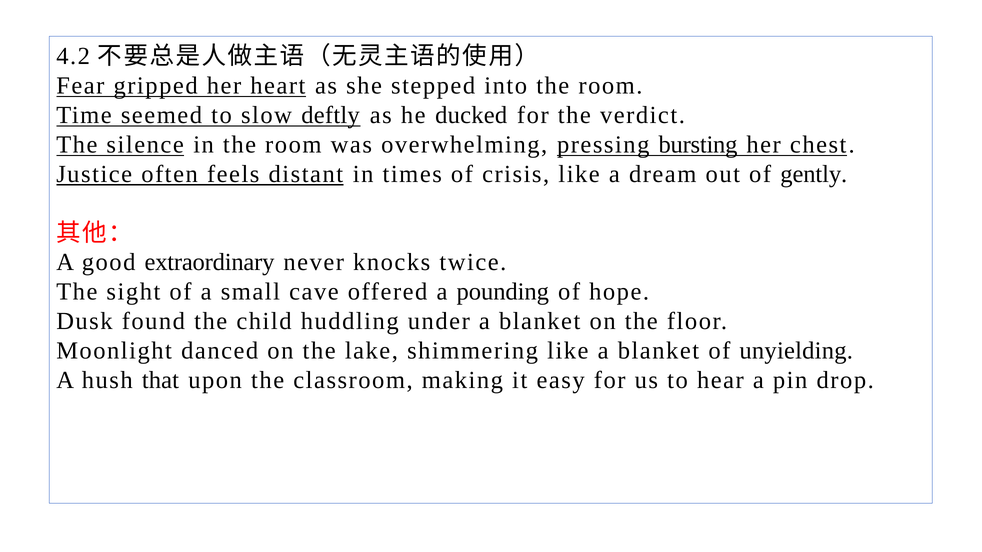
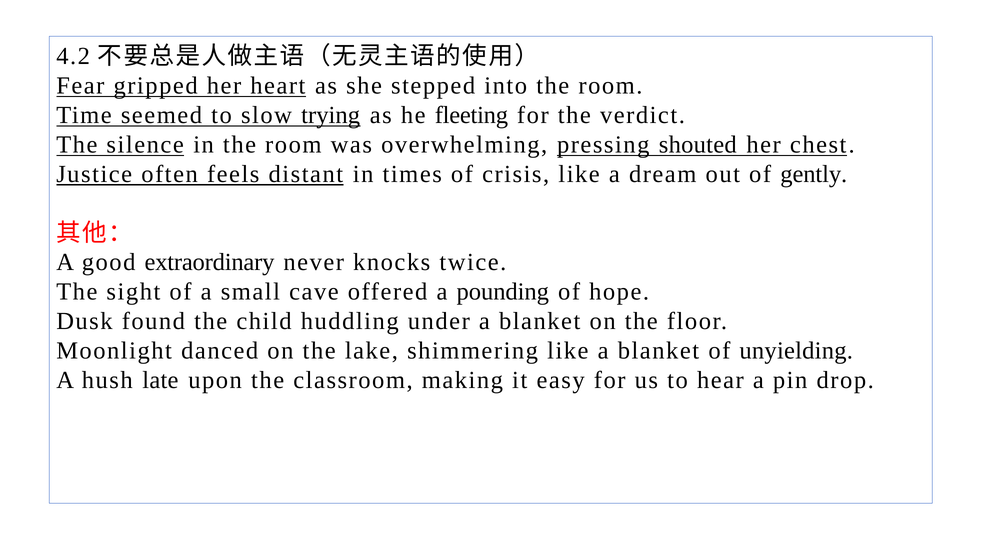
deftly: deftly -> trying
ducked: ducked -> fleeting
bursting: bursting -> shouted
that: that -> late
